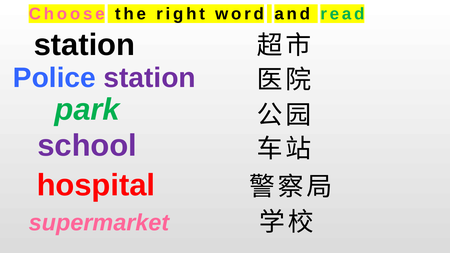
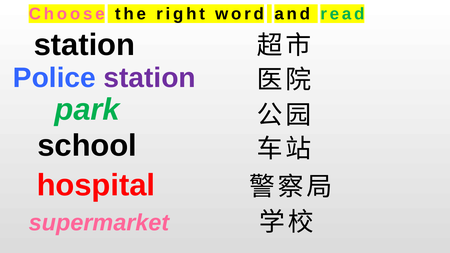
school colour: purple -> black
